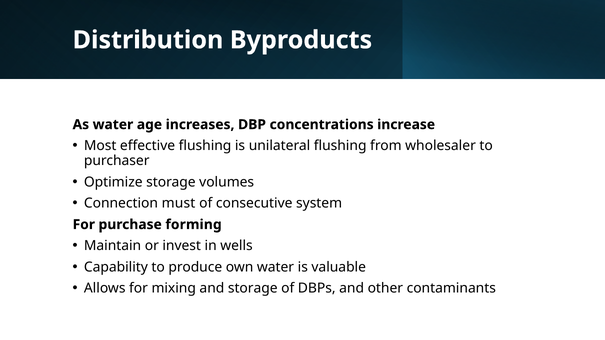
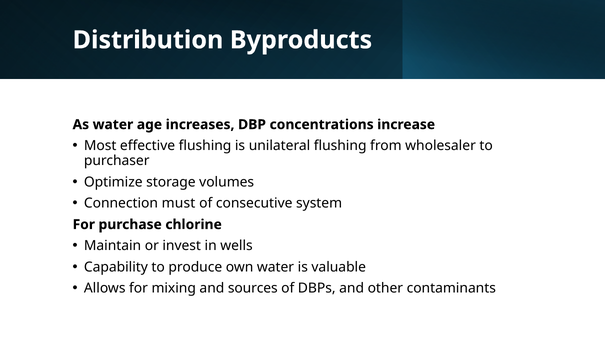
forming: forming -> chlorine
and storage: storage -> sources
